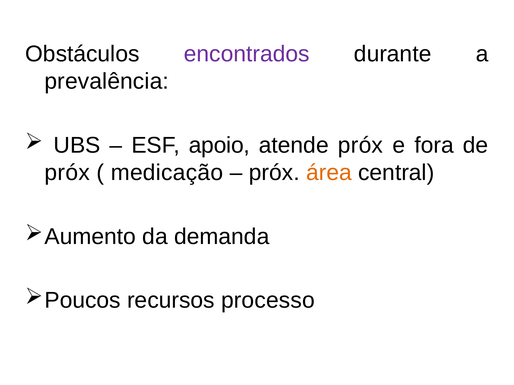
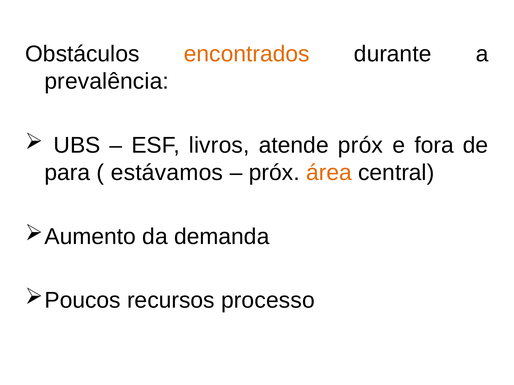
encontrados colour: purple -> orange
apoio: apoio -> livros
próx at (67, 173): próx -> para
medicação: medicação -> estávamos
